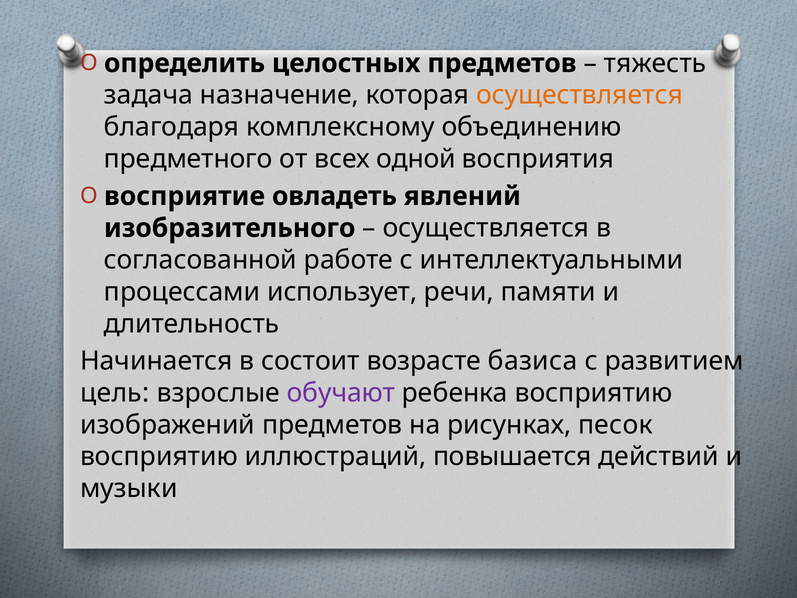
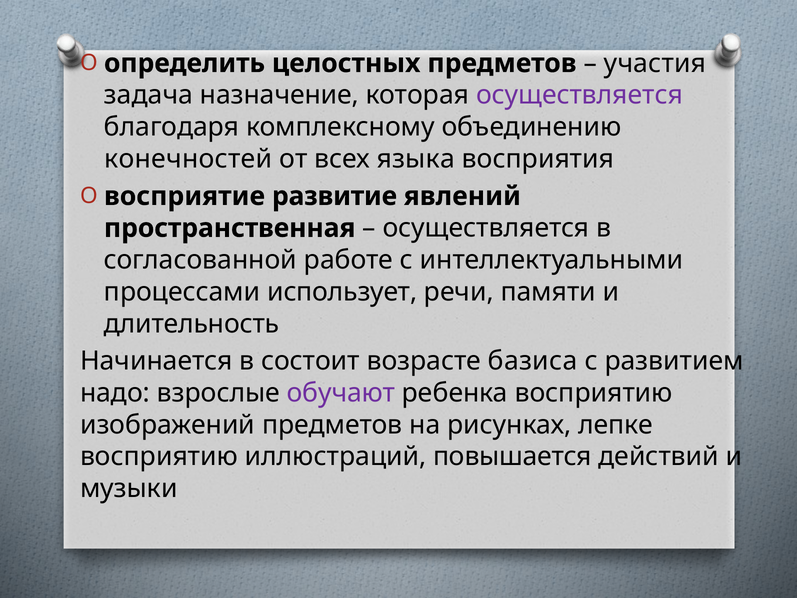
тяжесть: тяжесть -> участия
осуществляется at (579, 95) colour: orange -> purple
предметного: предметного -> конечностей
одной: одной -> языка
овладеть: овладеть -> развитие
изобразительного: изобразительного -> пространственная
цель: цель -> надо
песок: песок -> лепке
